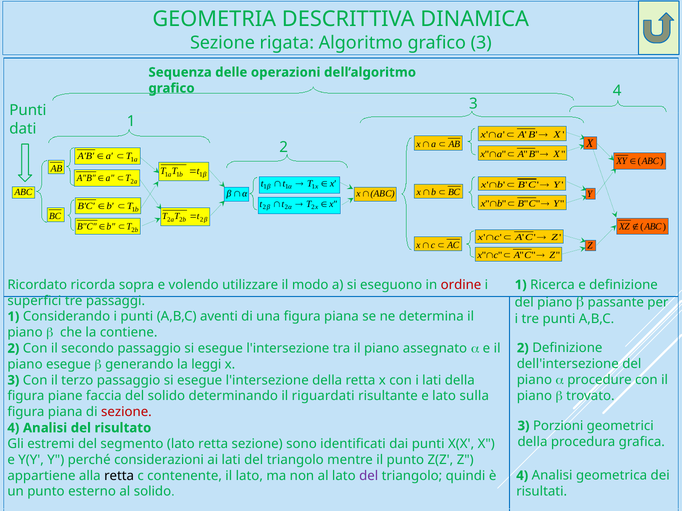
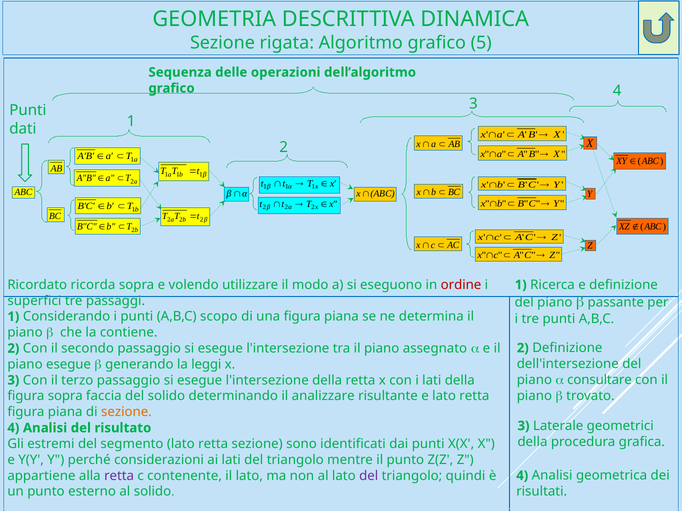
grafico 3: 3 -> 5
aventi: aventi -> scopo
procedure: procedure -> consultare
figura piane: piane -> sopra
riguardati: riguardati -> analizzare
e lato sulla: sulla -> retta
sezione at (126, 412) colour: red -> orange
Porzioni: Porzioni -> Laterale
retta at (119, 476) colour: black -> purple
